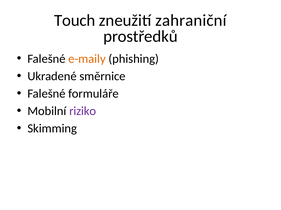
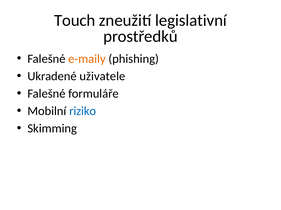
zahraniční: zahraniční -> legislativní
směrnice: směrnice -> uživatele
riziko colour: purple -> blue
